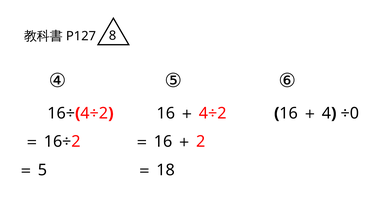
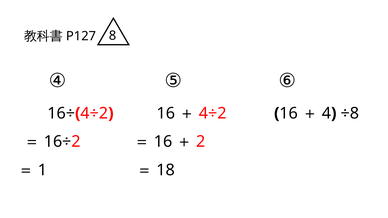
÷0: ÷0 -> ÷8
5: 5 -> 1
